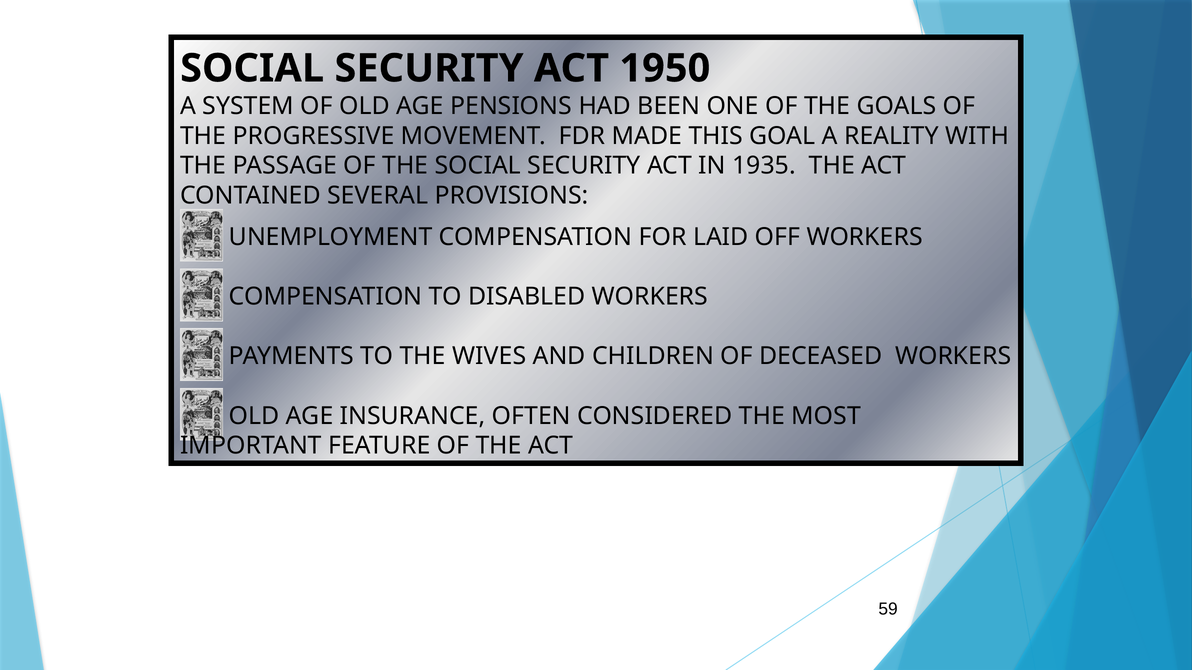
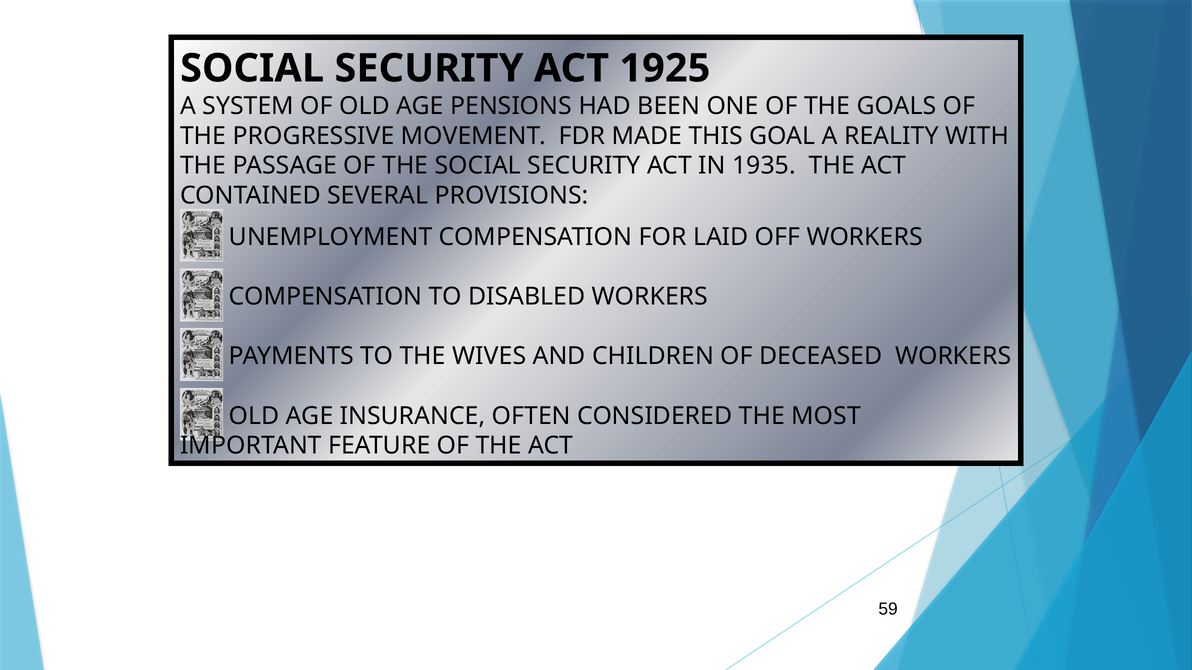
1950: 1950 -> 1925
